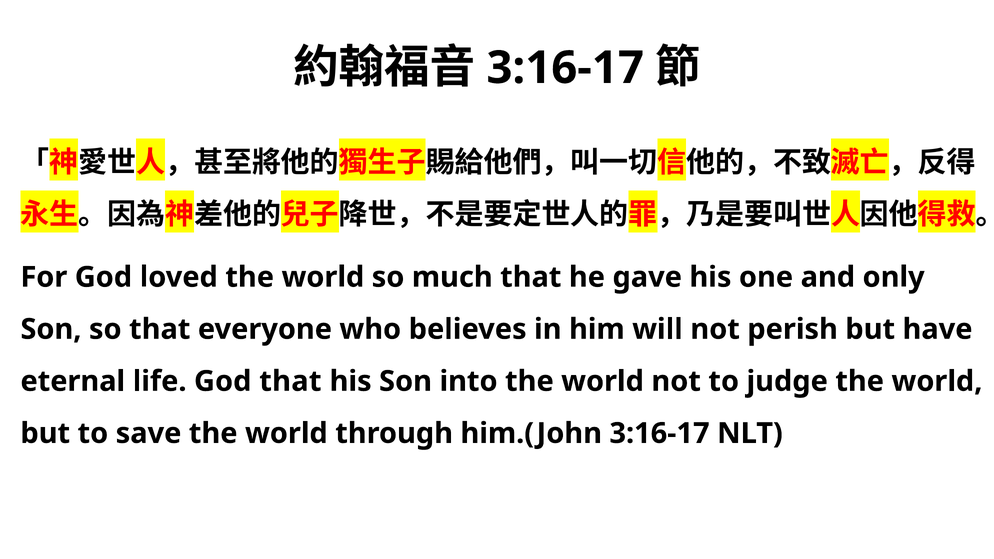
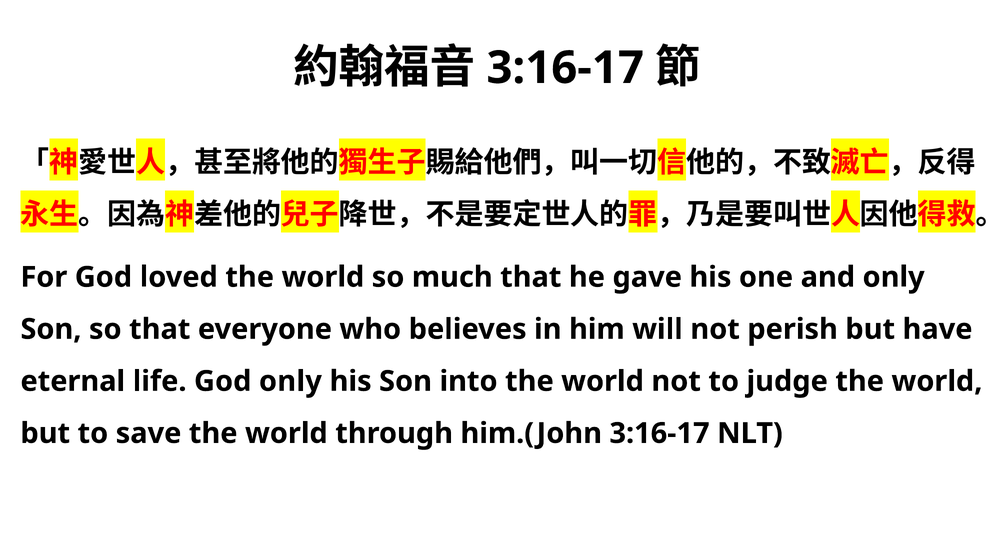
God that: that -> only
